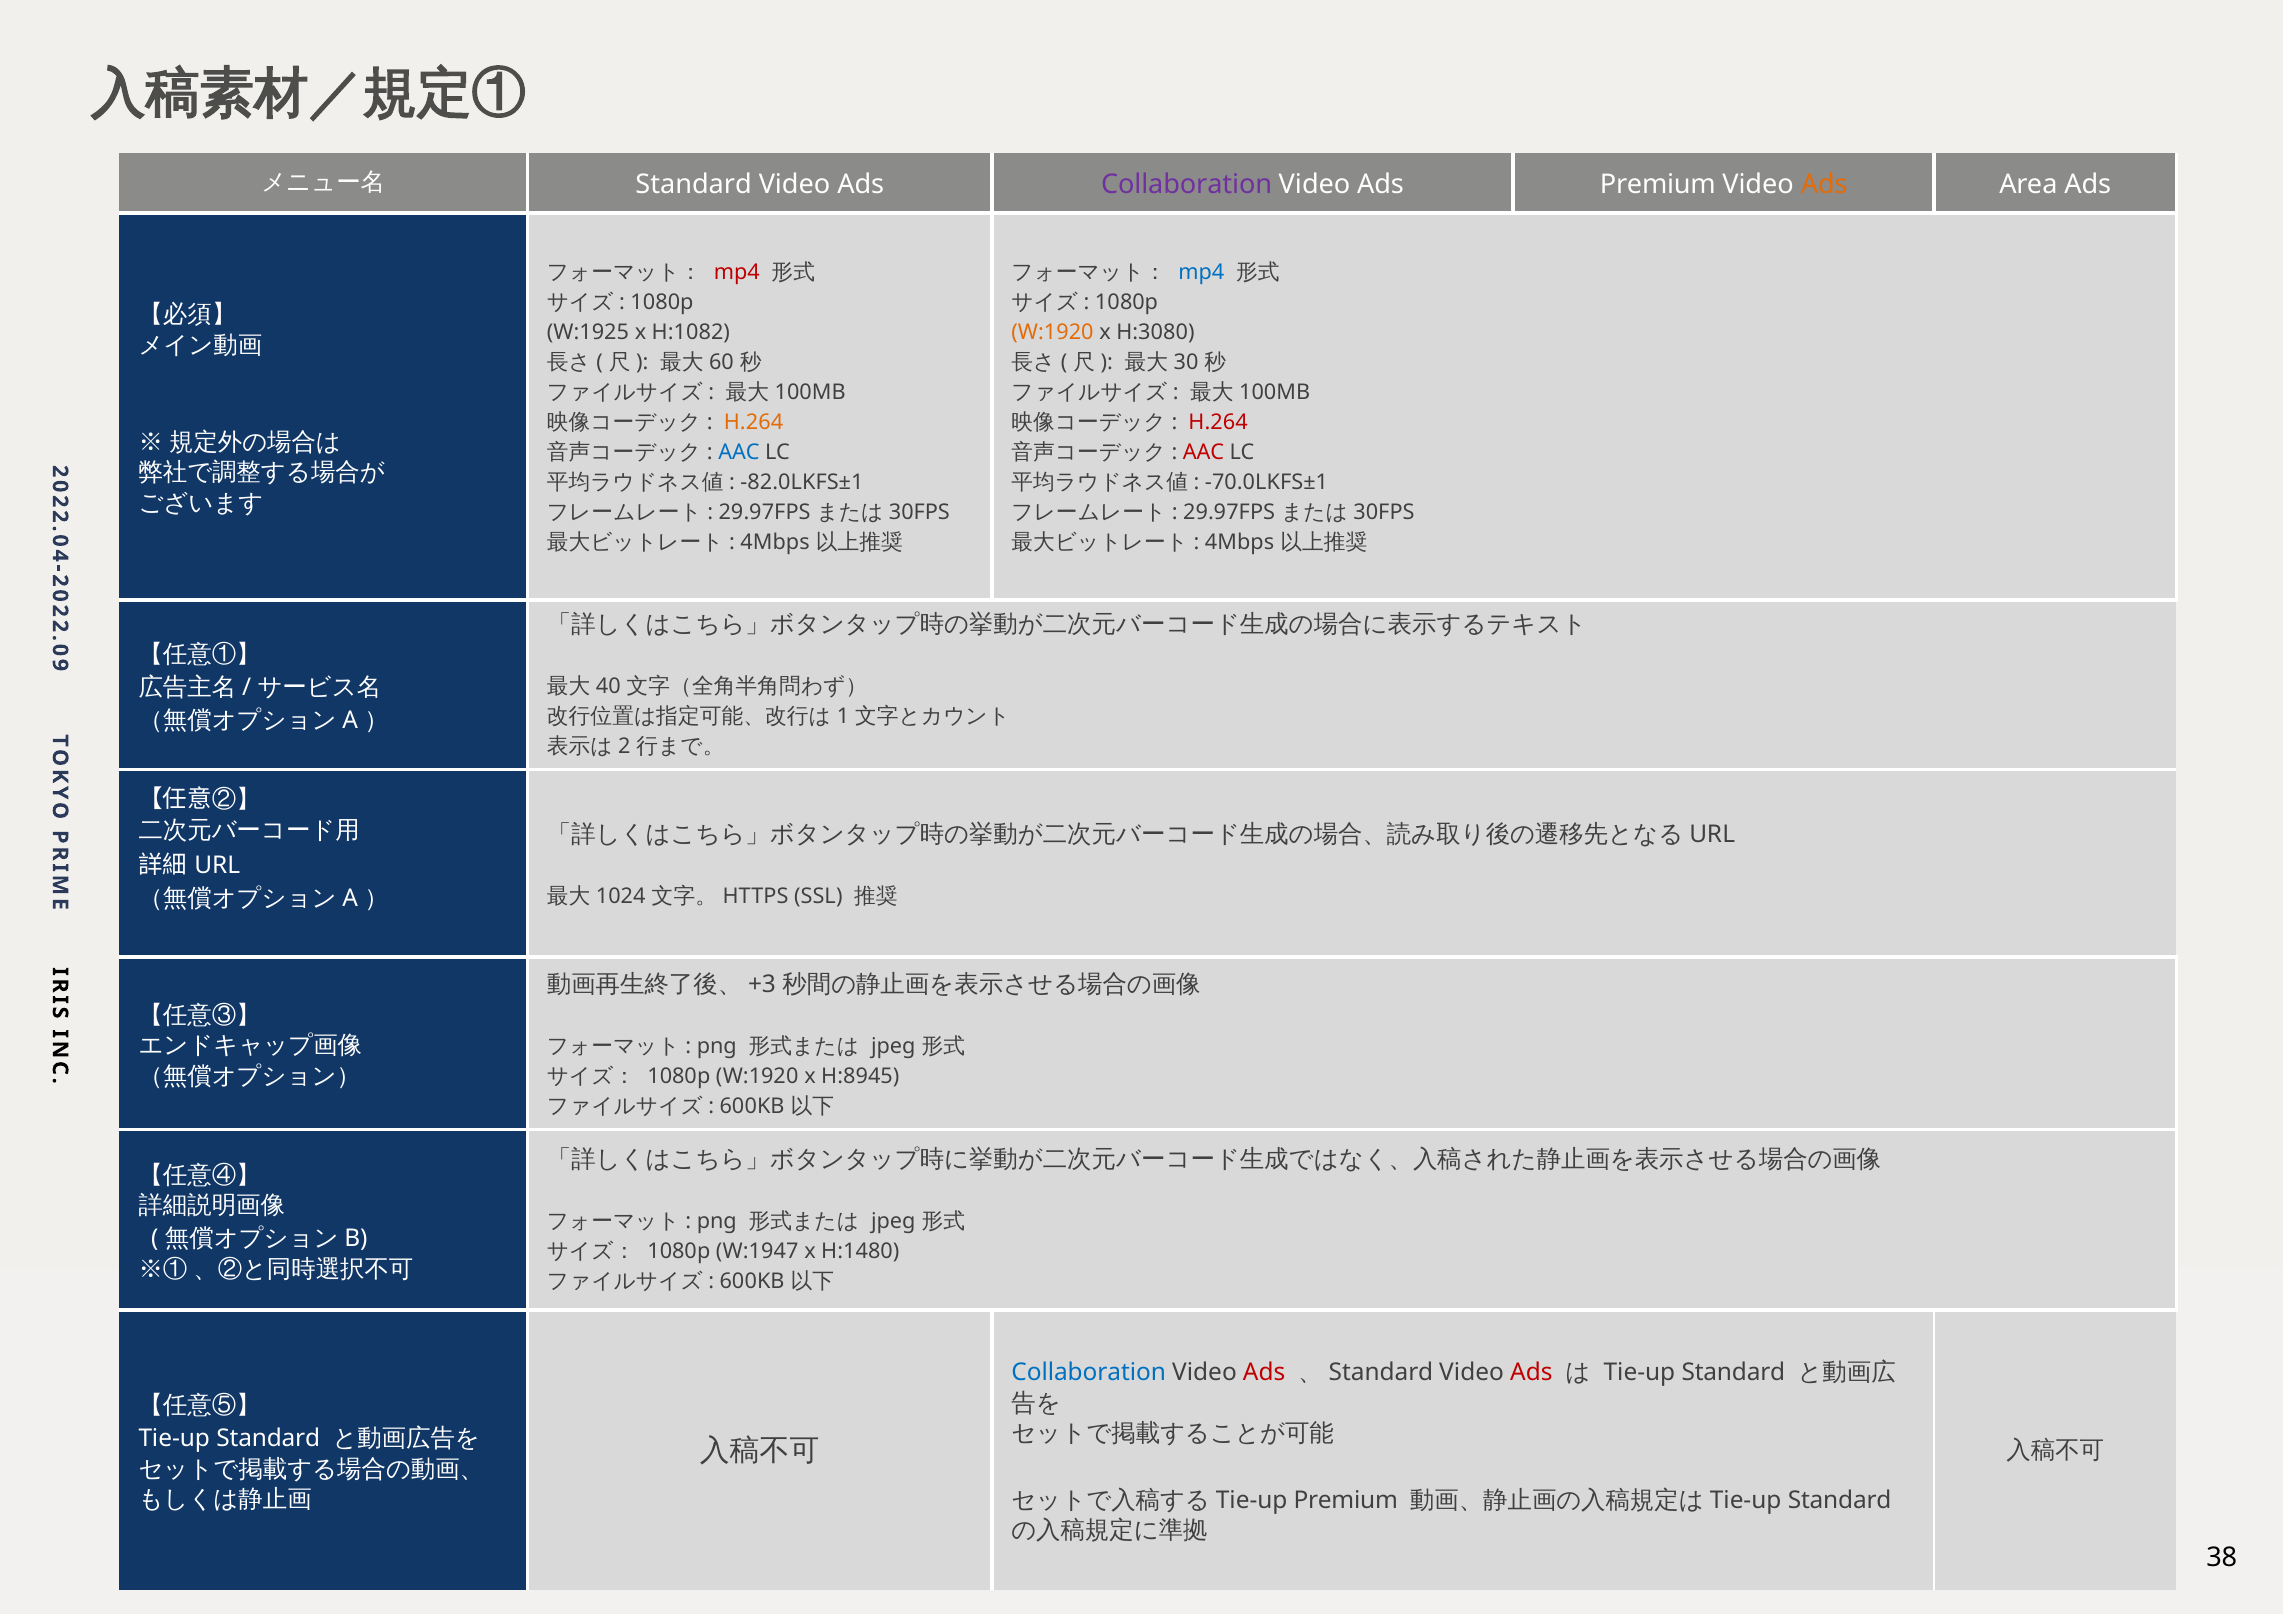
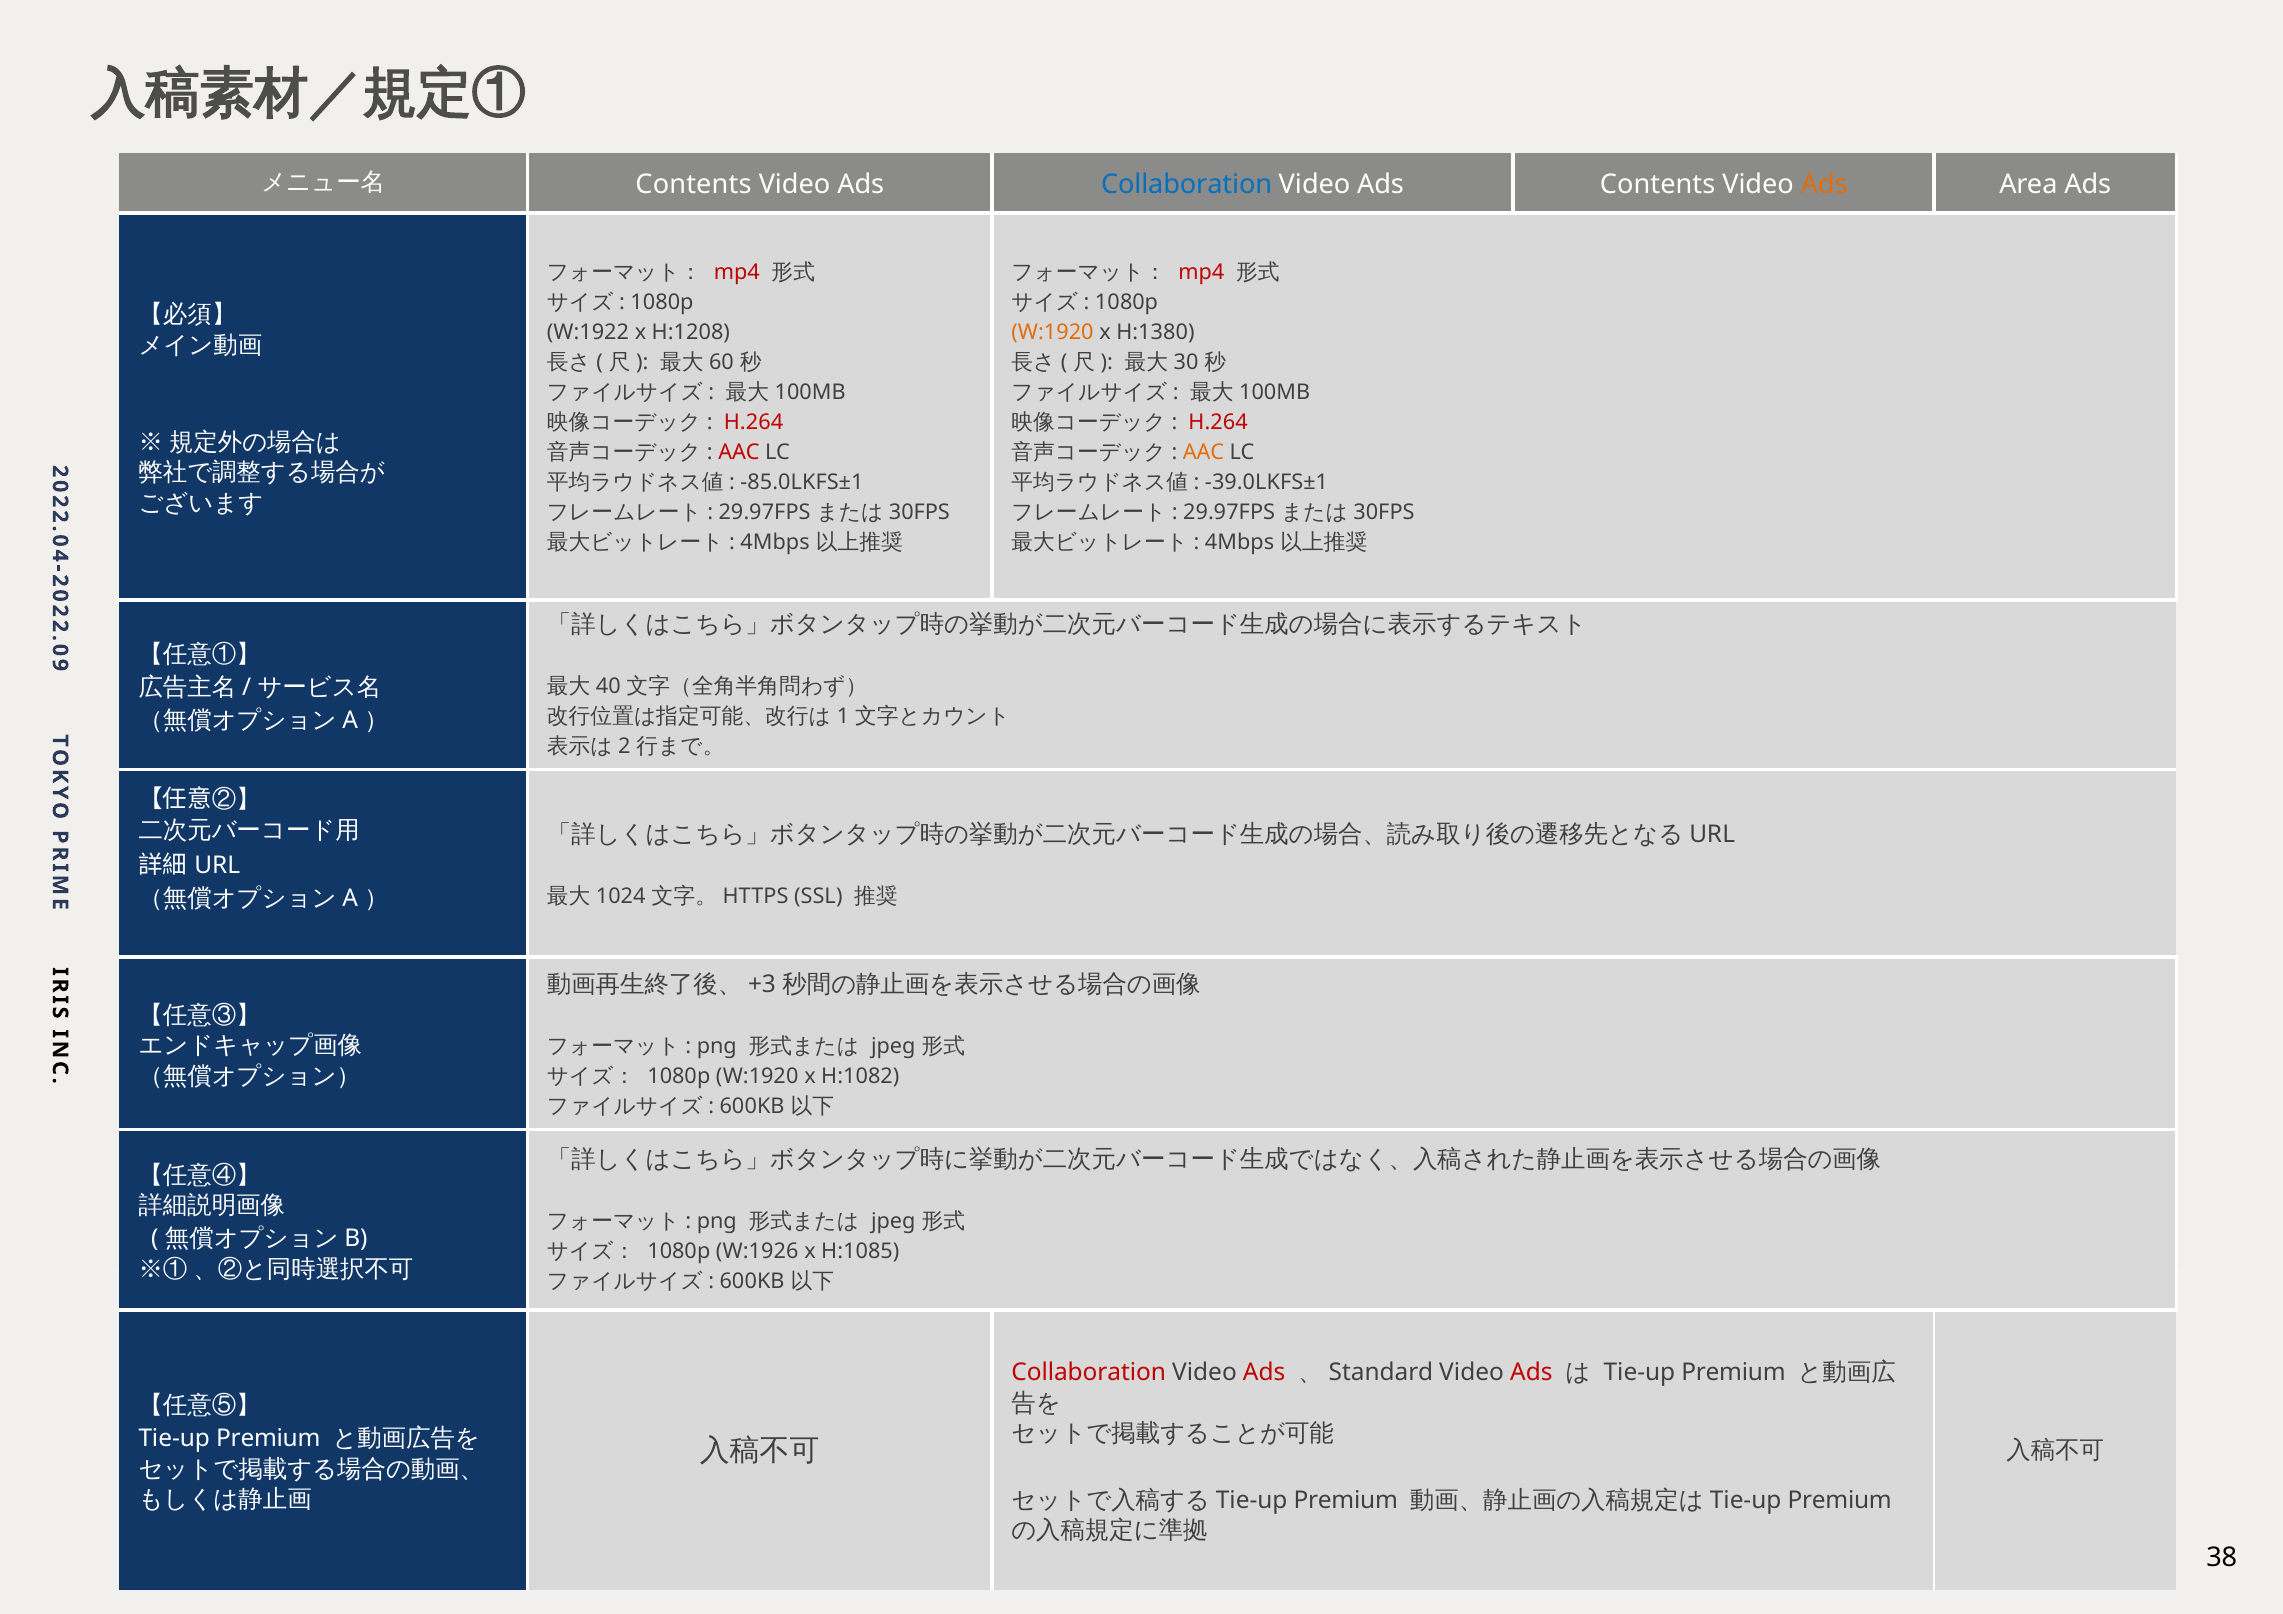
Standard at (694, 184): Standard -> Contents
Collaboration at (1187, 184) colour: purple -> blue
Ads Premium: Premium -> Contents
mp4 at (1201, 273) colour: blue -> red
W:1925: W:1925 -> W:1922
H:1082: H:1082 -> H:1208
H:3080: H:3080 -> H:1380
H.264 at (754, 423) colour: orange -> red
AAC at (739, 453) colour: blue -> red
AAC at (1203, 453) colour: red -> orange
-82.0LKFS±1: -82.0LKFS±1 -> -85.0LKFS±1
-70.0LKFS±1: -70.0LKFS±1 -> -39.0LKFS±1
H:8945: H:8945 -> H:1082
W:1947: W:1947 -> W:1926
H:1480: H:1480 -> H:1085
Collaboration at (1089, 1373) colour: blue -> red
Standard at (1733, 1373): Standard -> Premium
Standard at (268, 1439): Standard -> Premium
Standard at (1840, 1500): Standard -> Premium
